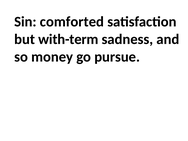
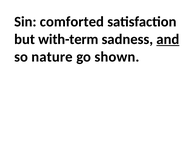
and underline: none -> present
money: money -> nature
pursue: pursue -> shown
